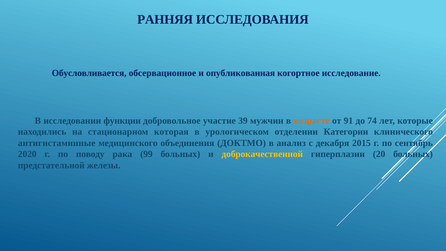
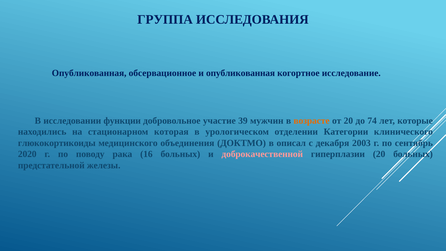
РАННЯЯ: РАННЯЯ -> ГРУППА
Обусловливается at (89, 73): Обусловливается -> Опубликованная
от 91: 91 -> 20
антигистаминные: антигистаминные -> глюкокортикоиды
анализ: анализ -> описал
2015: 2015 -> 2003
99: 99 -> 16
доброкачественной colour: yellow -> pink
